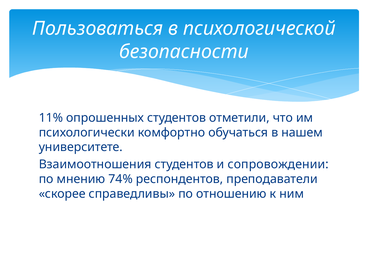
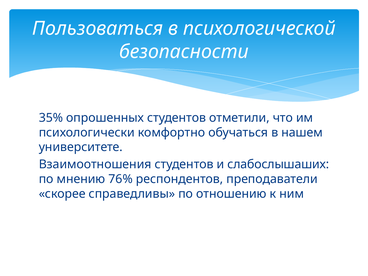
11%: 11% -> 35%
сопровождении: сопровождении -> слабослышаших
74%: 74% -> 76%
